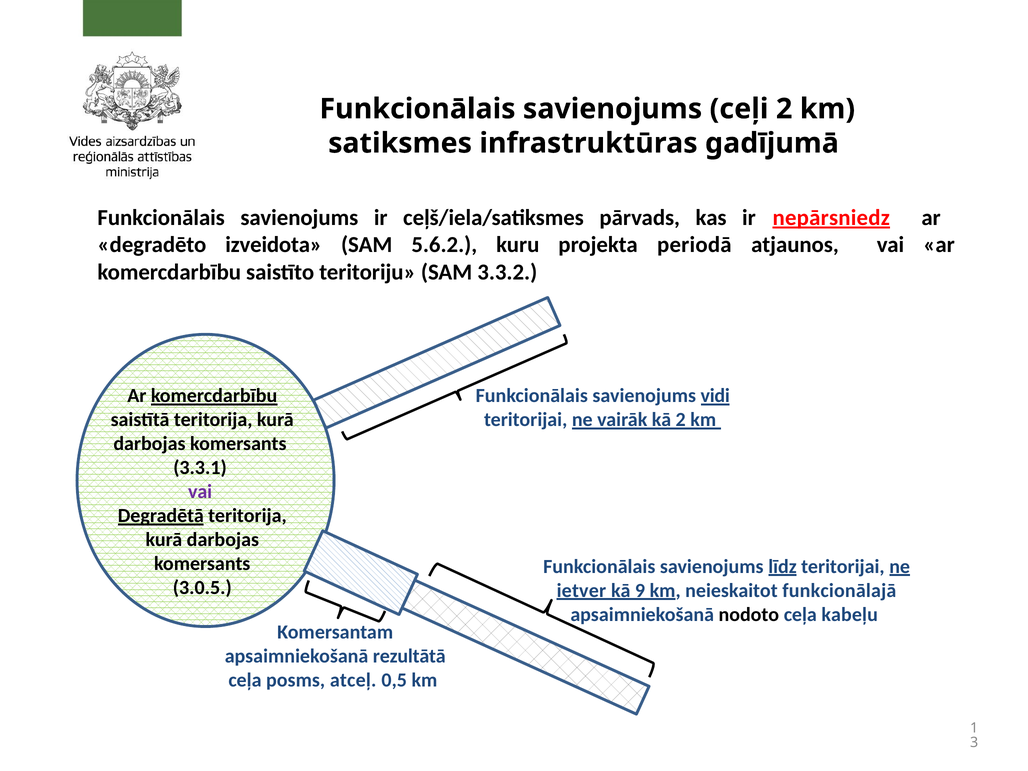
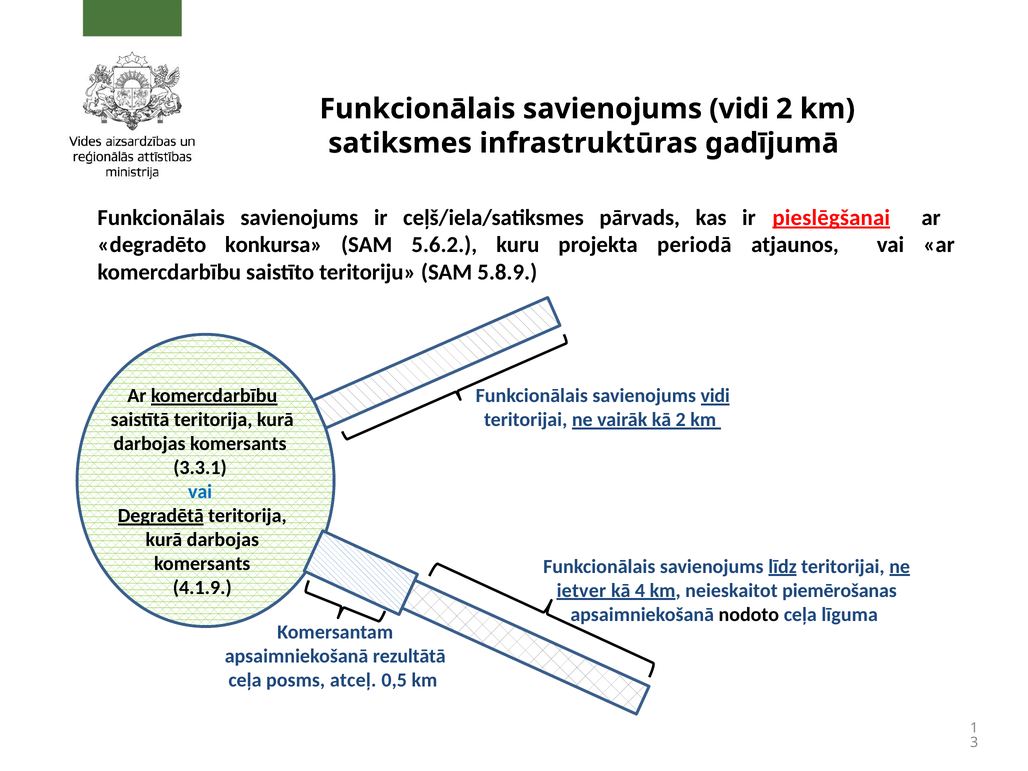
ceļi at (739, 109): ceļi -> vidi
nepārsniedz: nepārsniedz -> pieslēgšanai
izveidota: izveidota -> konkursa
3.3.2: 3.3.2 -> 5.8.9
vai at (200, 492) colour: purple -> blue
3.0.5: 3.0.5 -> 4.1.9
9: 9 -> 4
funkcionālajā: funkcionālajā -> piemērošanas
kabeļu: kabeļu -> līguma
